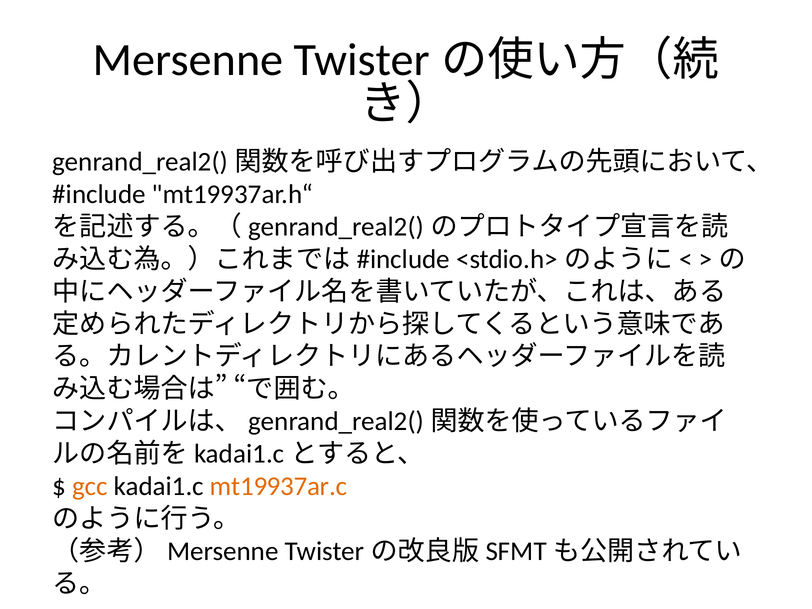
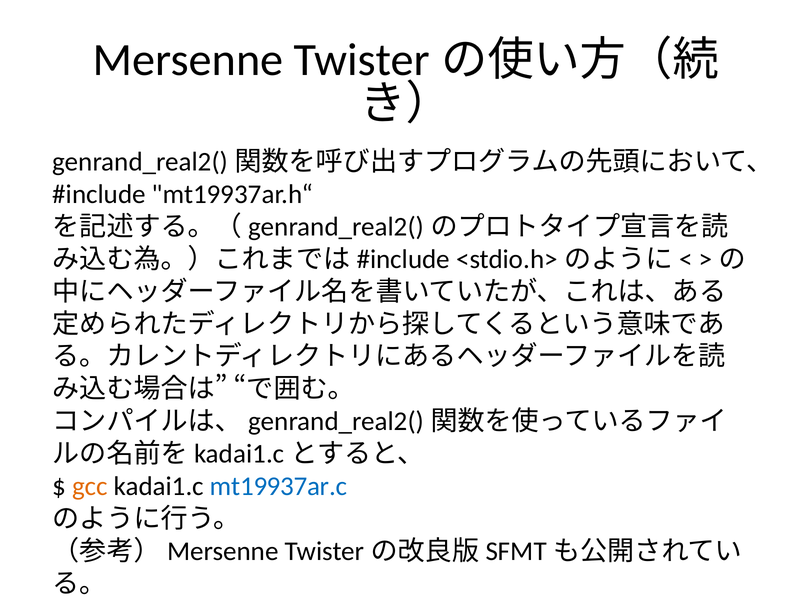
mt19937ar.c colour: orange -> blue
